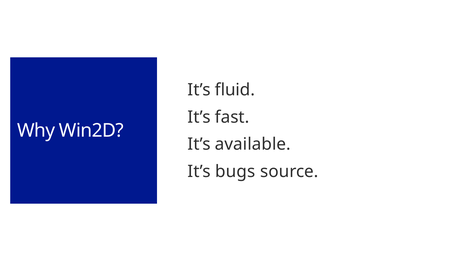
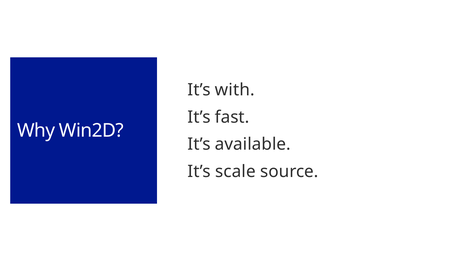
fluid: fluid -> with
bugs: bugs -> scale
